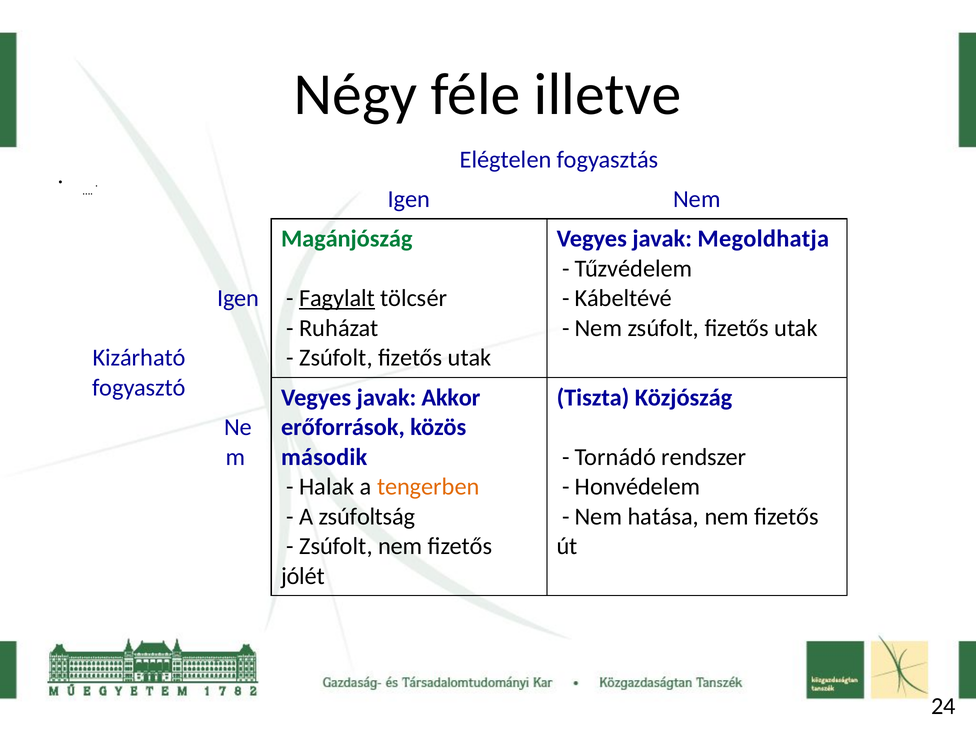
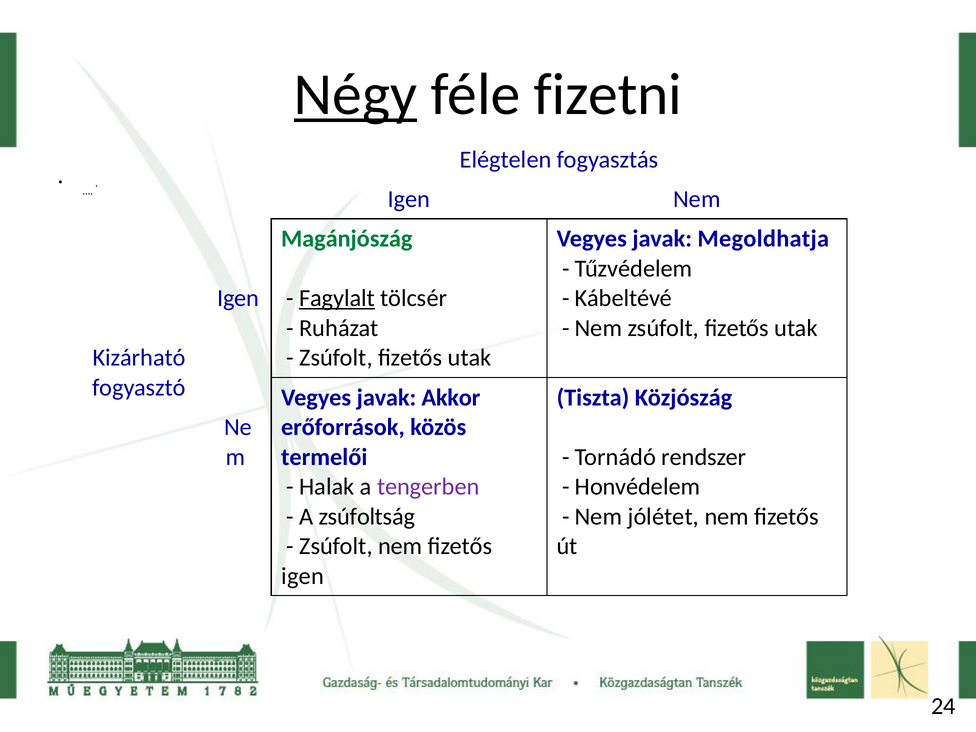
Négy underline: none -> present
illetve: illetve -> fizetni
második: második -> termelői
tengerben colour: orange -> purple
hatása: hatása -> jólétet
jólét at (303, 576): jólét -> igen
